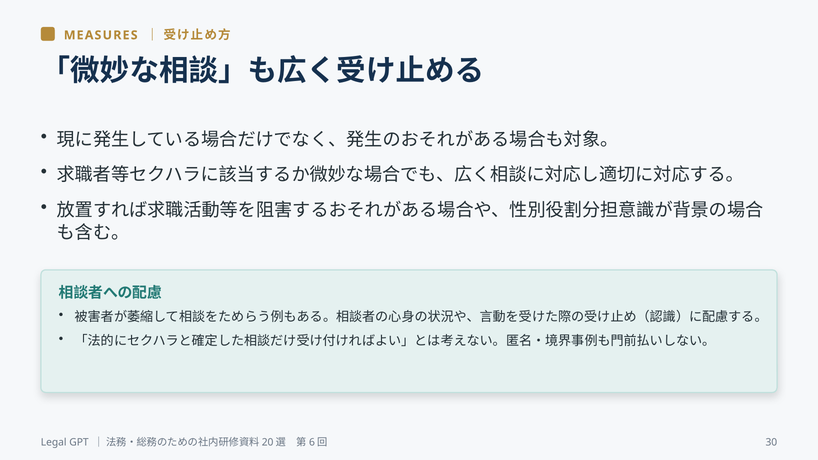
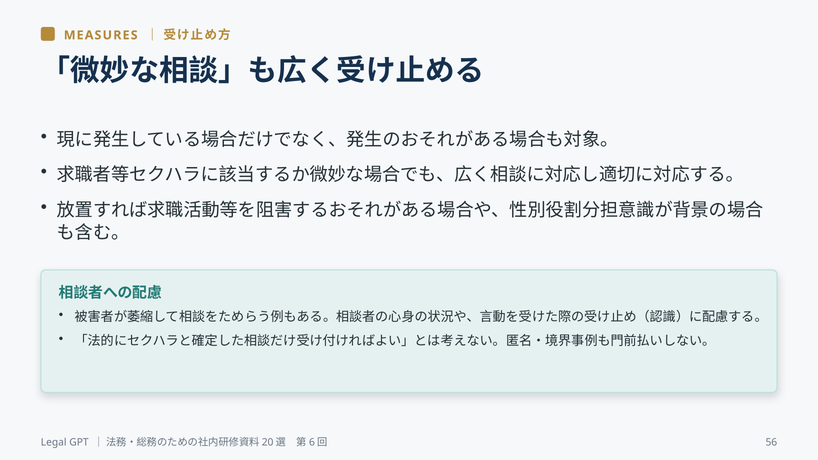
30: 30 -> 56
